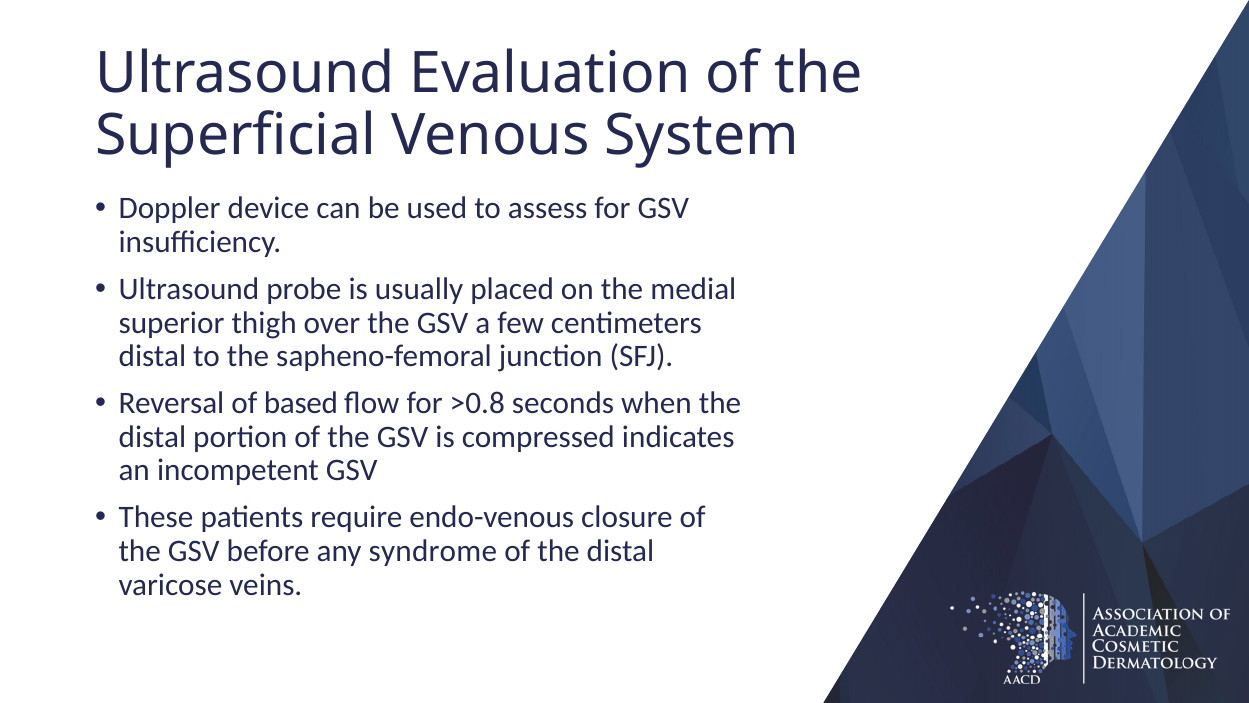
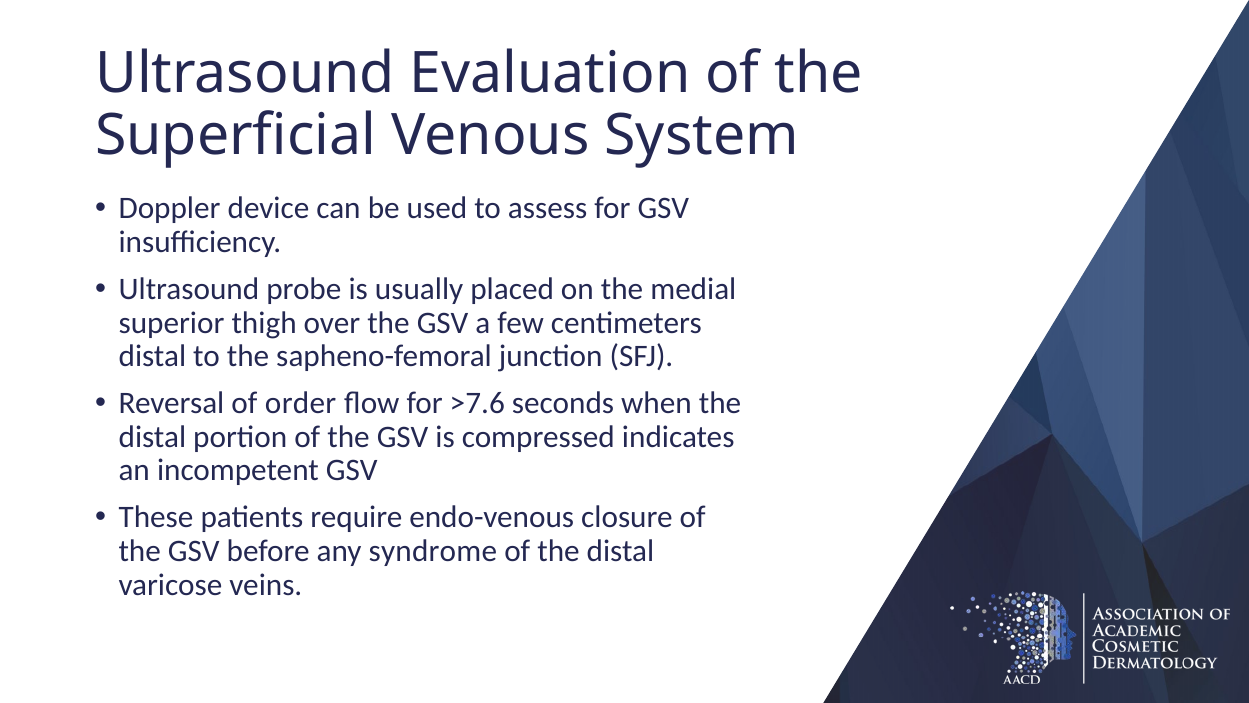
based: based -> order
>0.8: >0.8 -> >7.6
